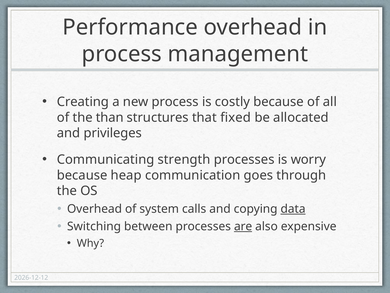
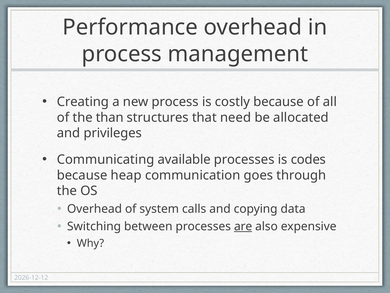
fixed: fixed -> need
strength: strength -> available
worry: worry -> codes
data underline: present -> none
